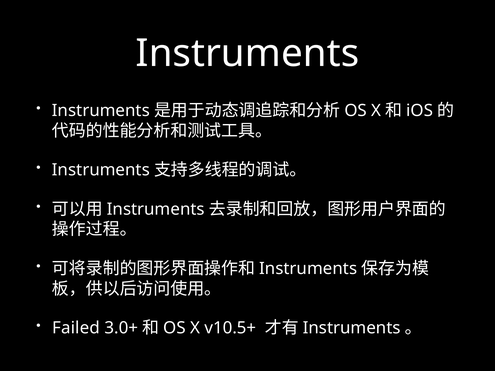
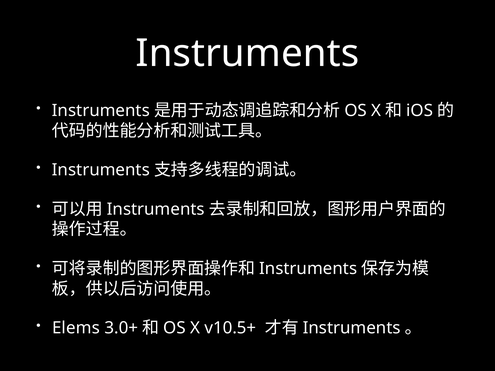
Failed: Failed -> Elems
